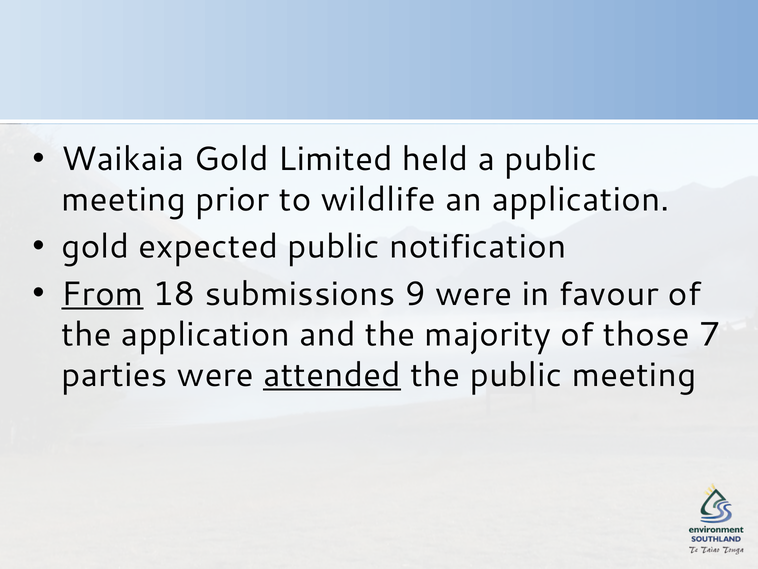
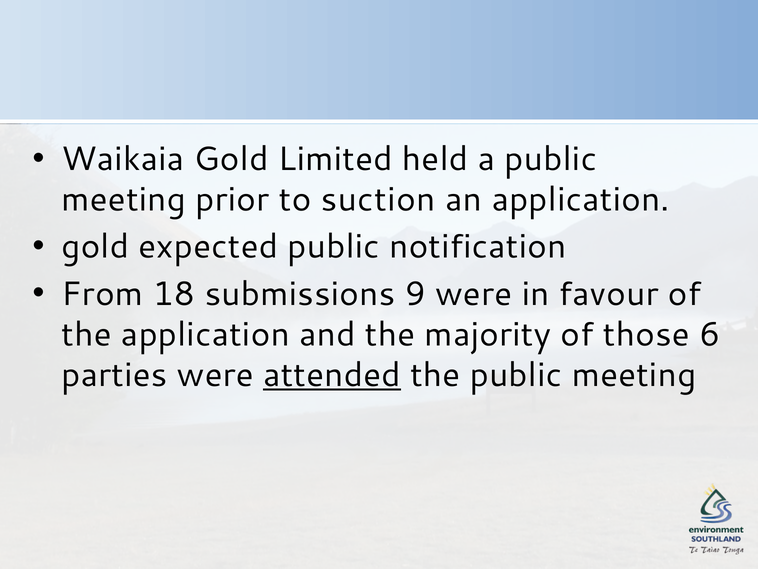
wildlife: wildlife -> suction
From underline: present -> none
7: 7 -> 6
